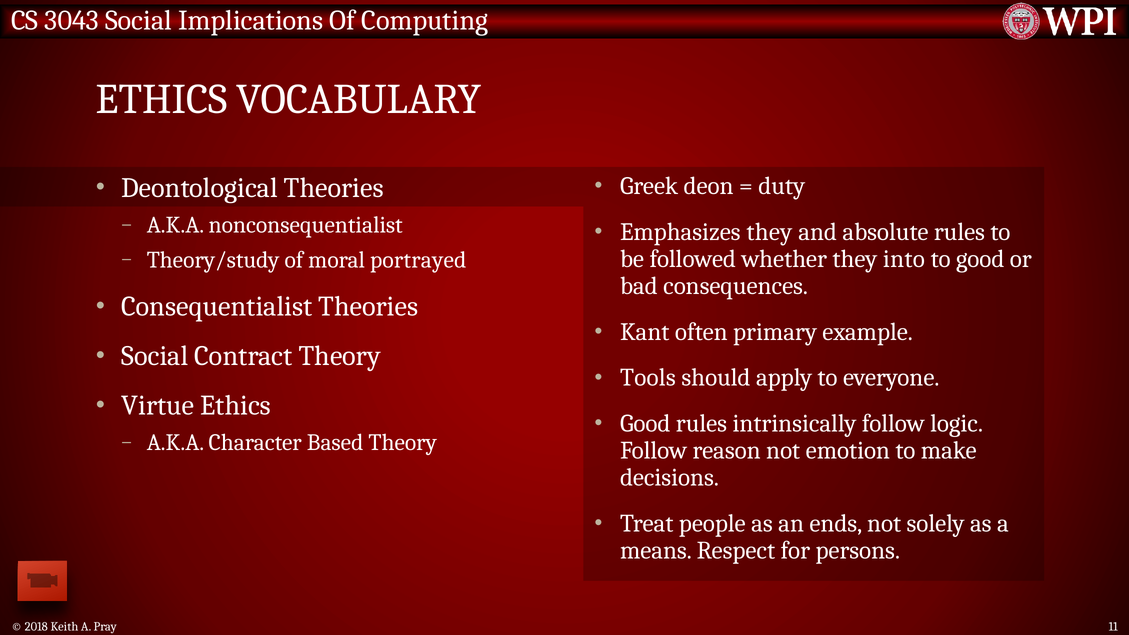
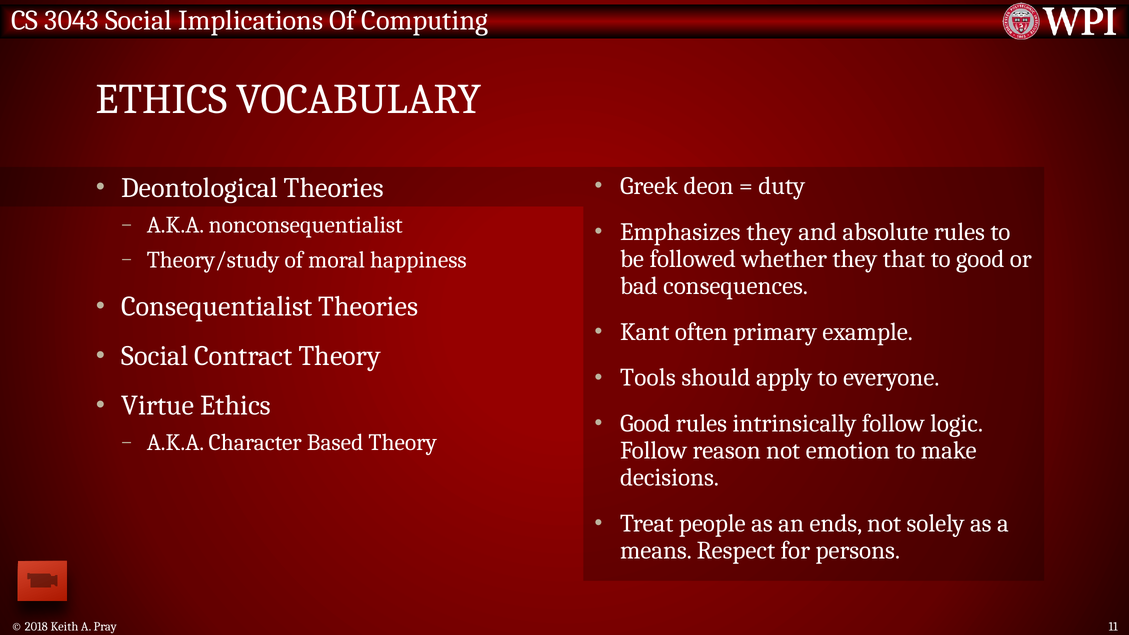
into: into -> that
portrayed: portrayed -> happiness
